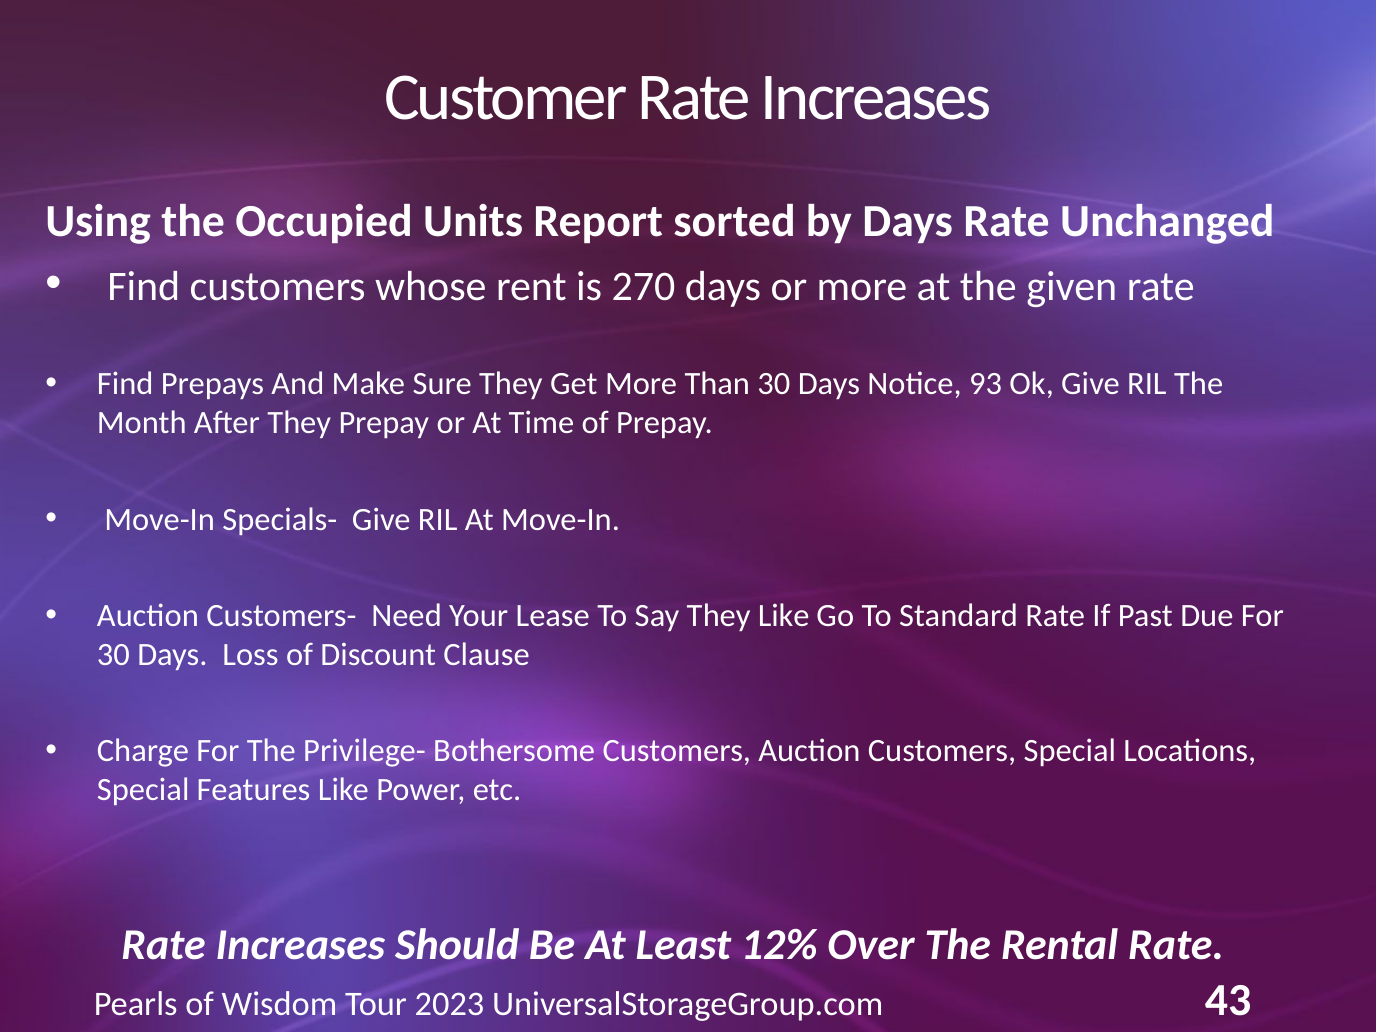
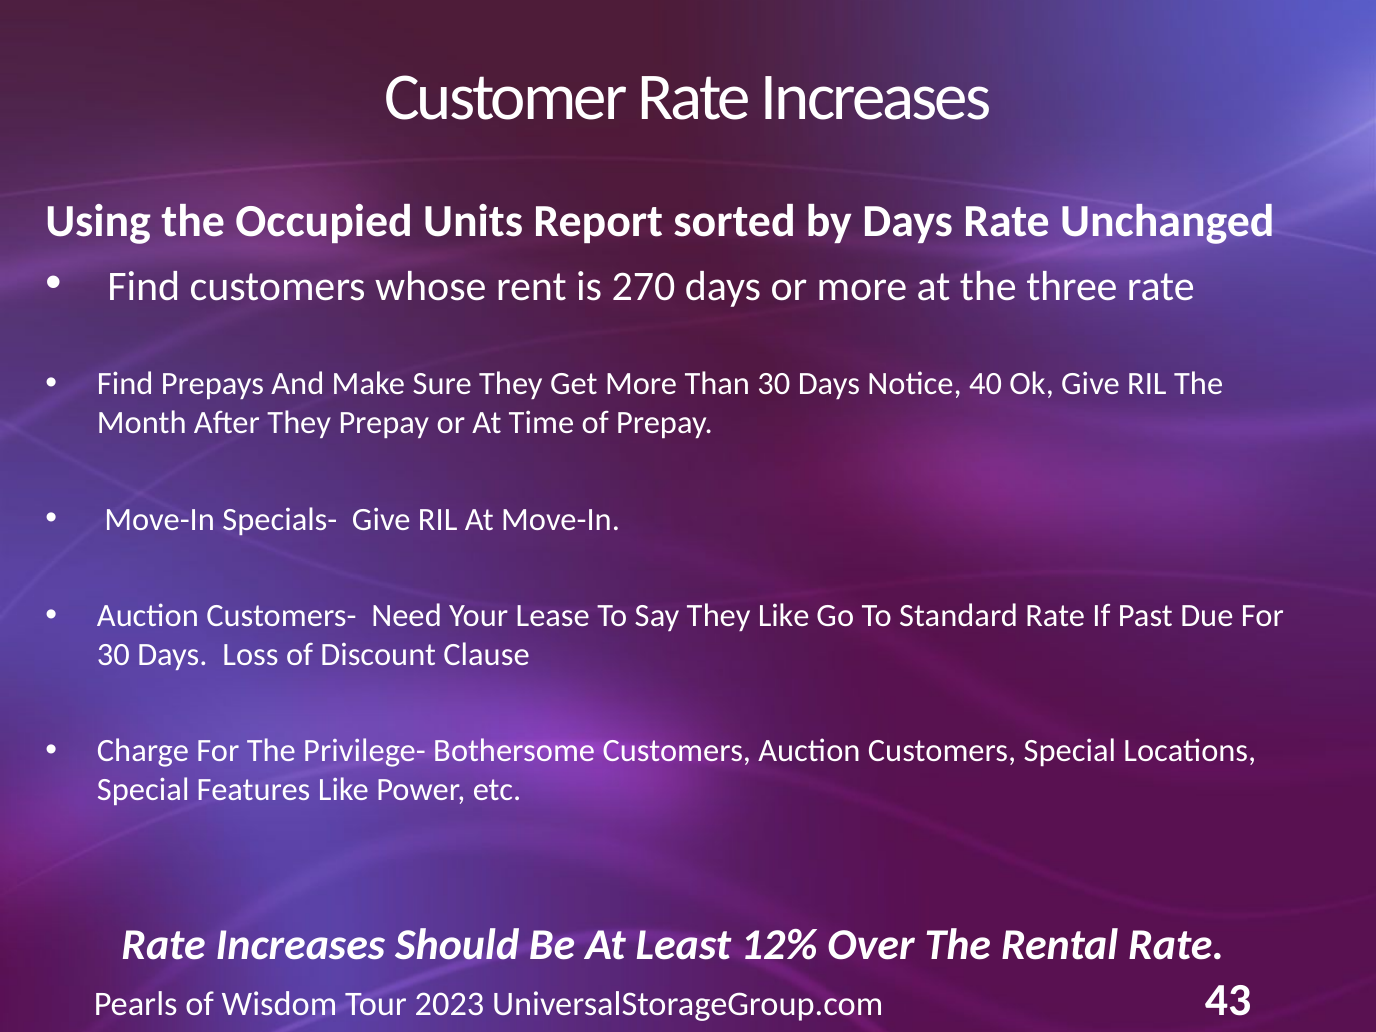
given: given -> three
93: 93 -> 40
